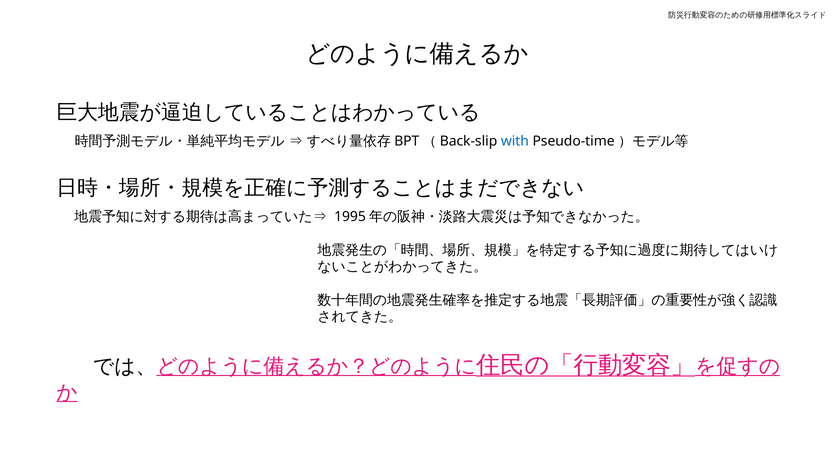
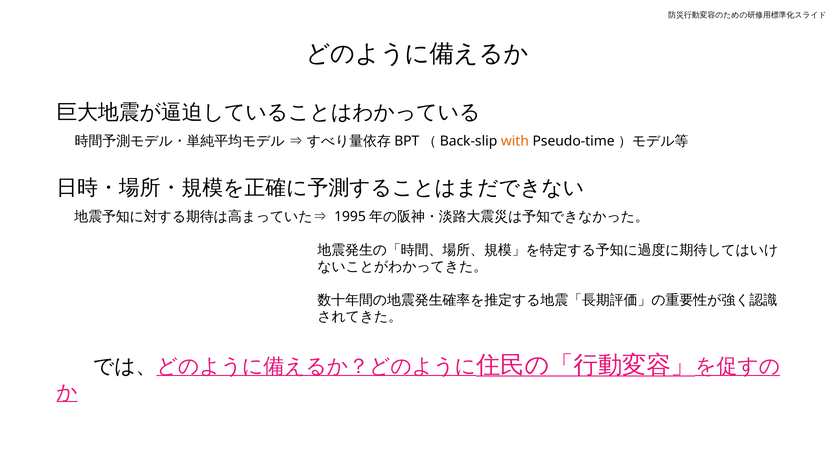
with colour: blue -> orange
